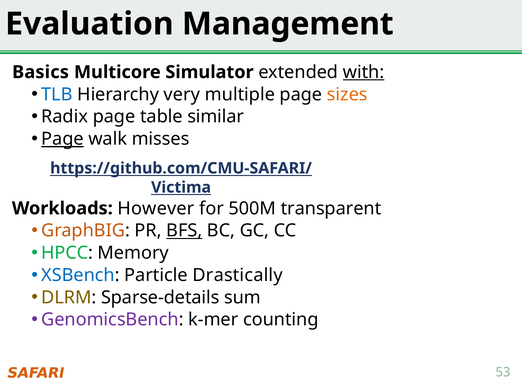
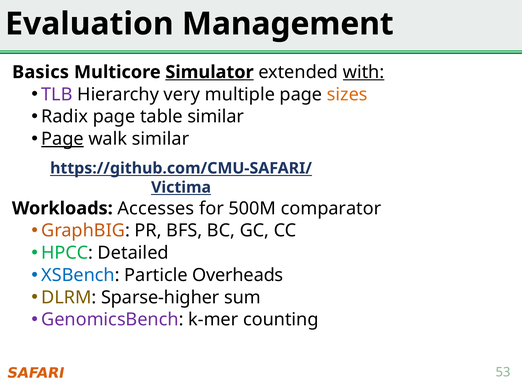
Simulator underline: none -> present
TLB colour: blue -> purple
walk misses: misses -> similar
However: However -> Accesses
transparent: transparent -> comparator
BFS underline: present -> none
Memory: Memory -> Detailed
Drastically: Drastically -> Overheads
Sparse-details: Sparse-details -> Sparse-higher
